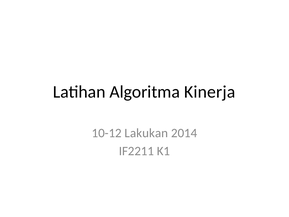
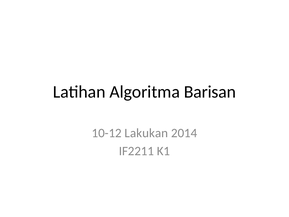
Kinerja: Kinerja -> Barisan
